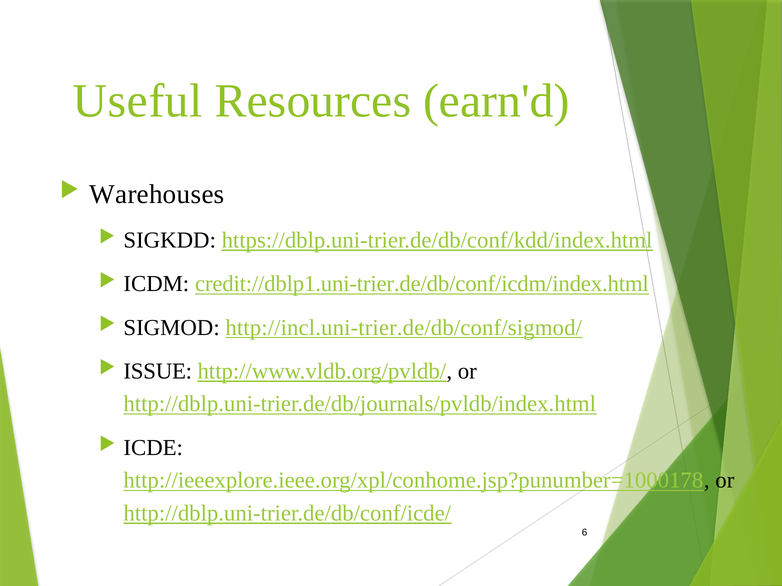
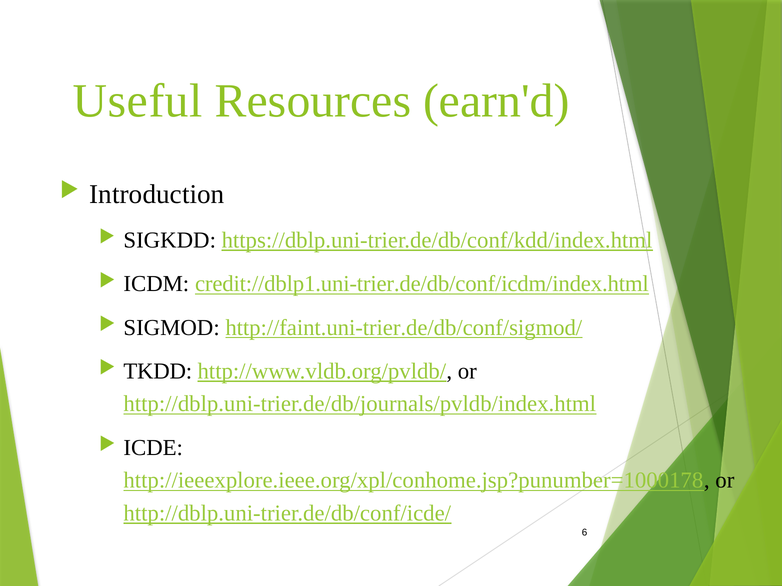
Warehouses: Warehouses -> Introduction
http://incl.uni-trier.de/db/conf/sigmod/: http://incl.uni-trier.de/db/conf/sigmod/ -> http://faint.uni-trier.de/db/conf/sigmod/
ISSUE: ISSUE -> TKDD
